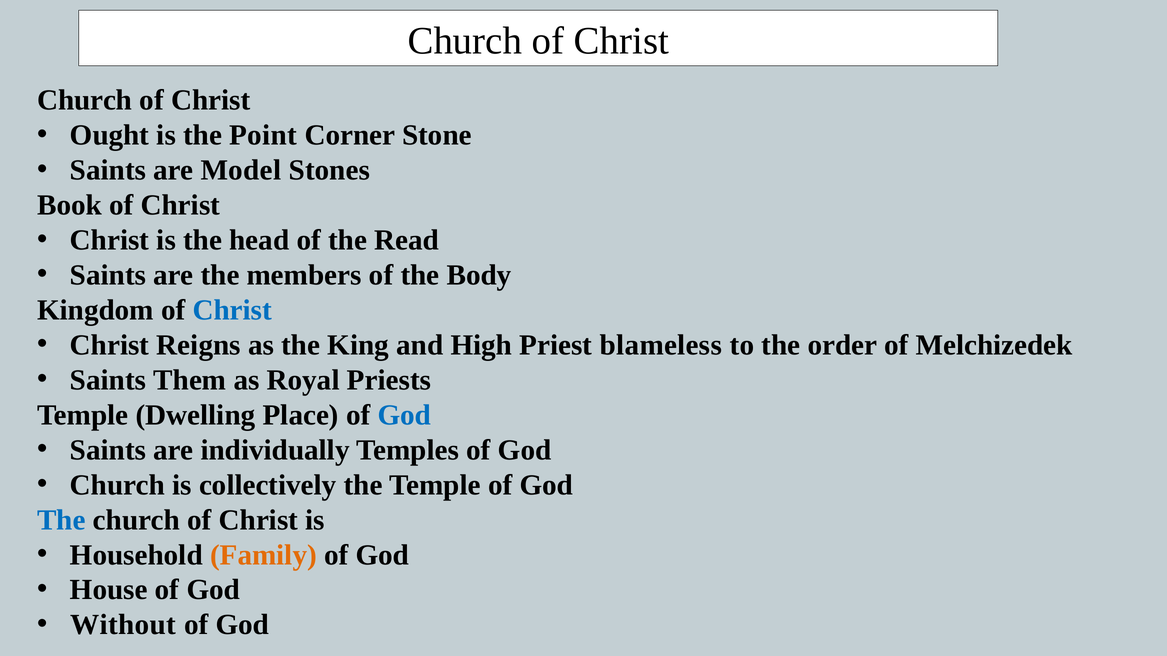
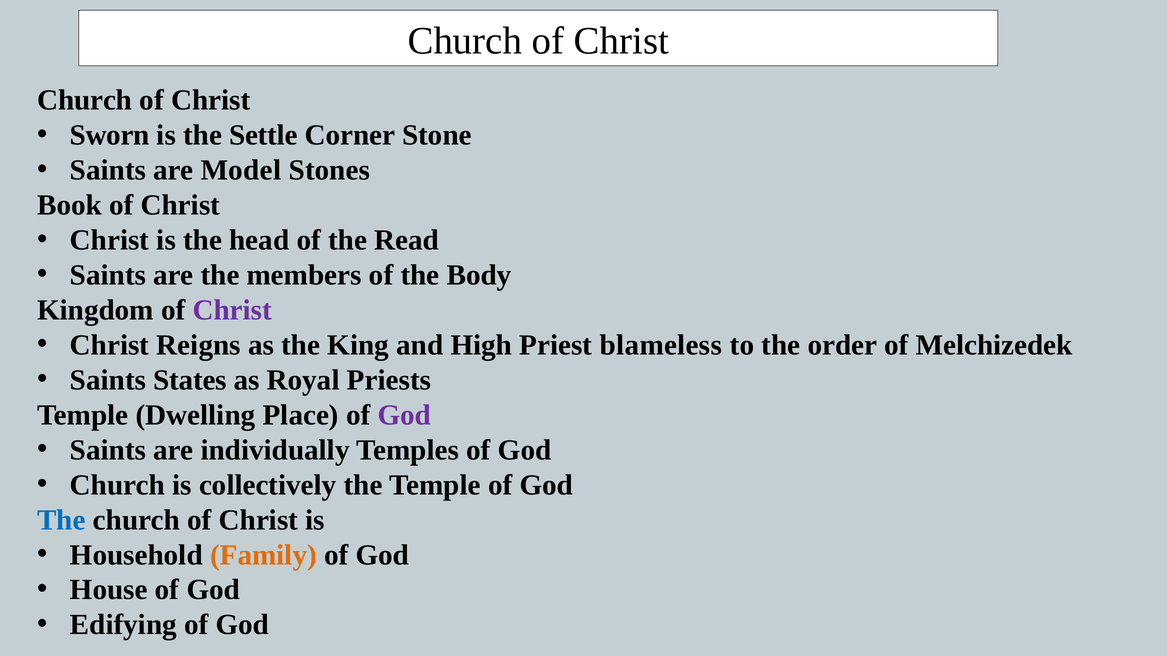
Ought: Ought -> Sworn
Point: Point -> Settle
Christ at (232, 310) colour: blue -> purple
Them: Them -> States
God at (404, 415) colour: blue -> purple
Without: Without -> Edifying
